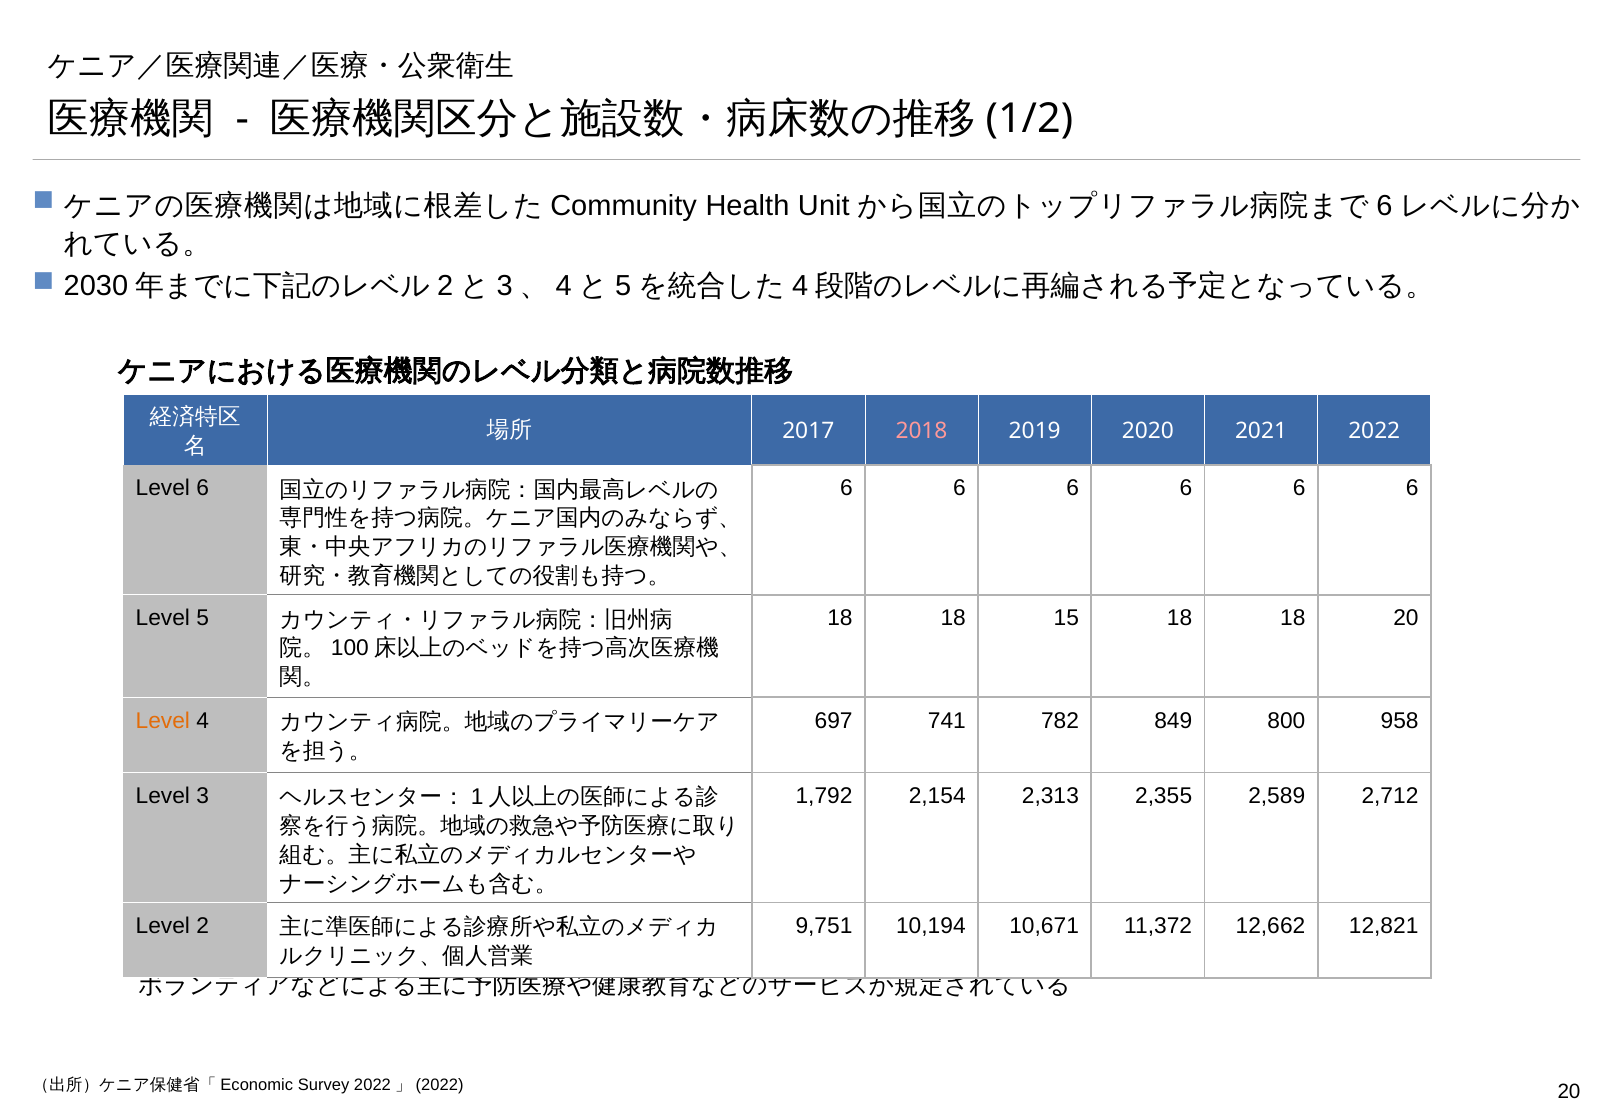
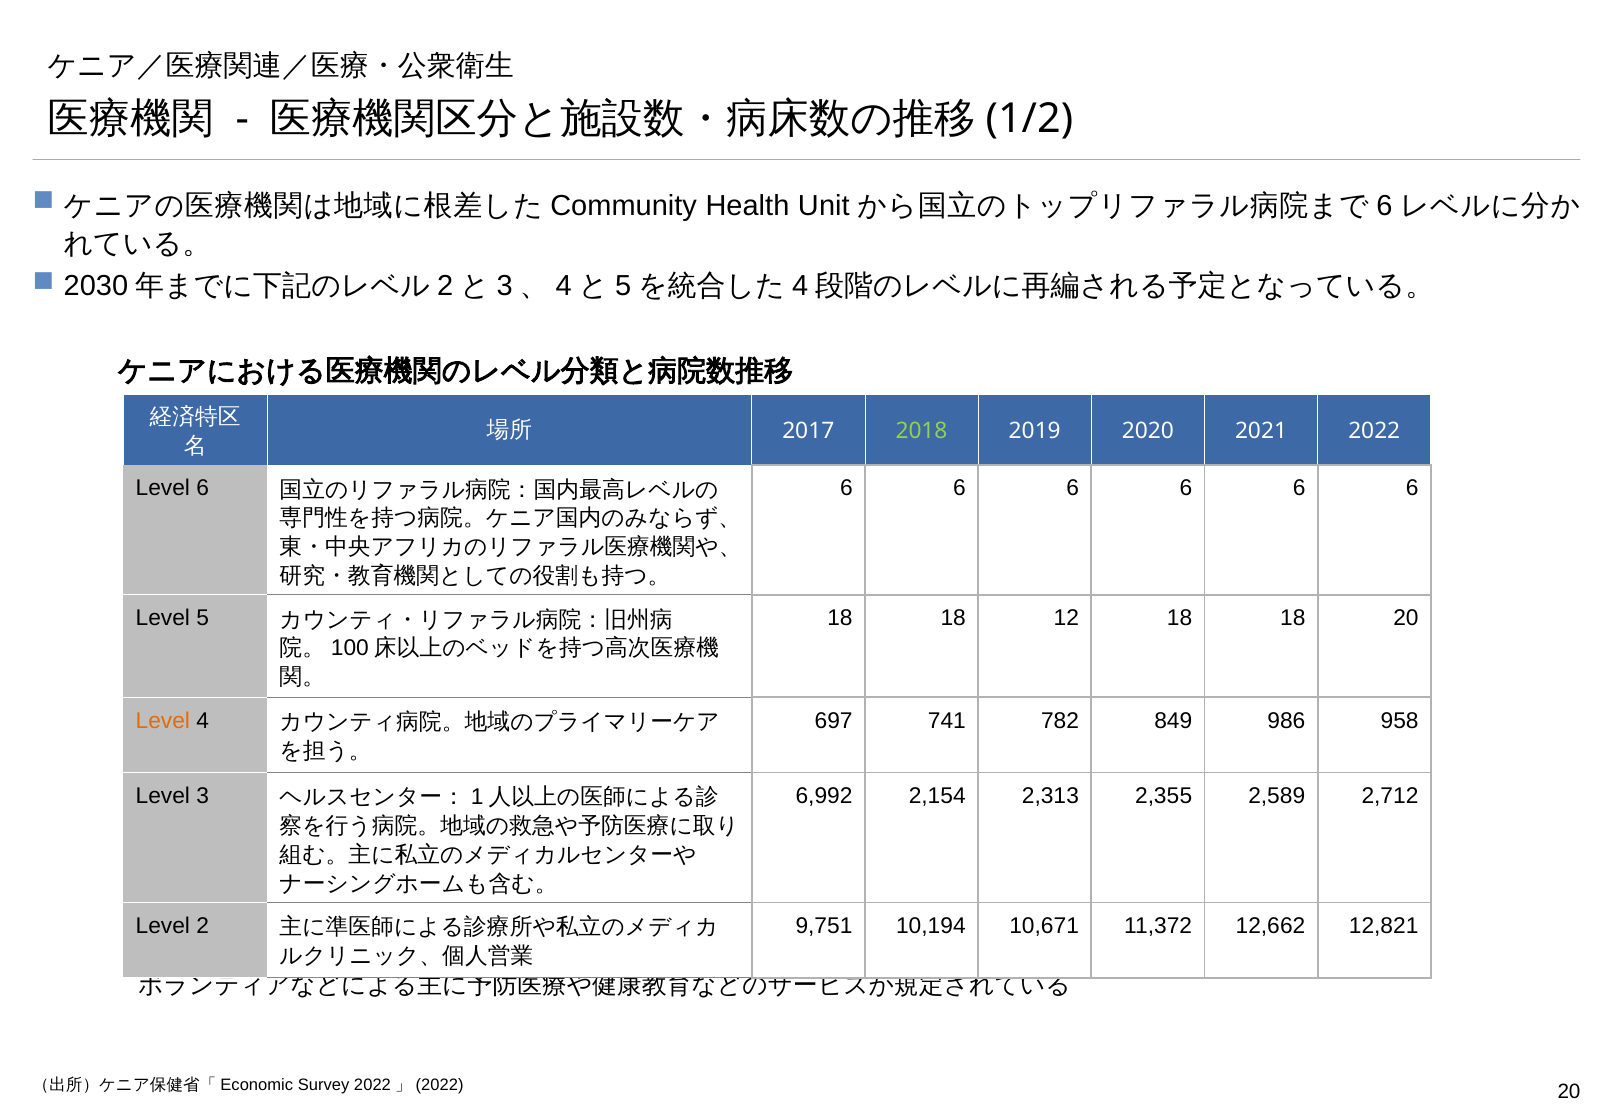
2018 colour: pink -> light green
15: 15 -> 12
800: 800 -> 986
1,792: 1,792 -> 6,992
